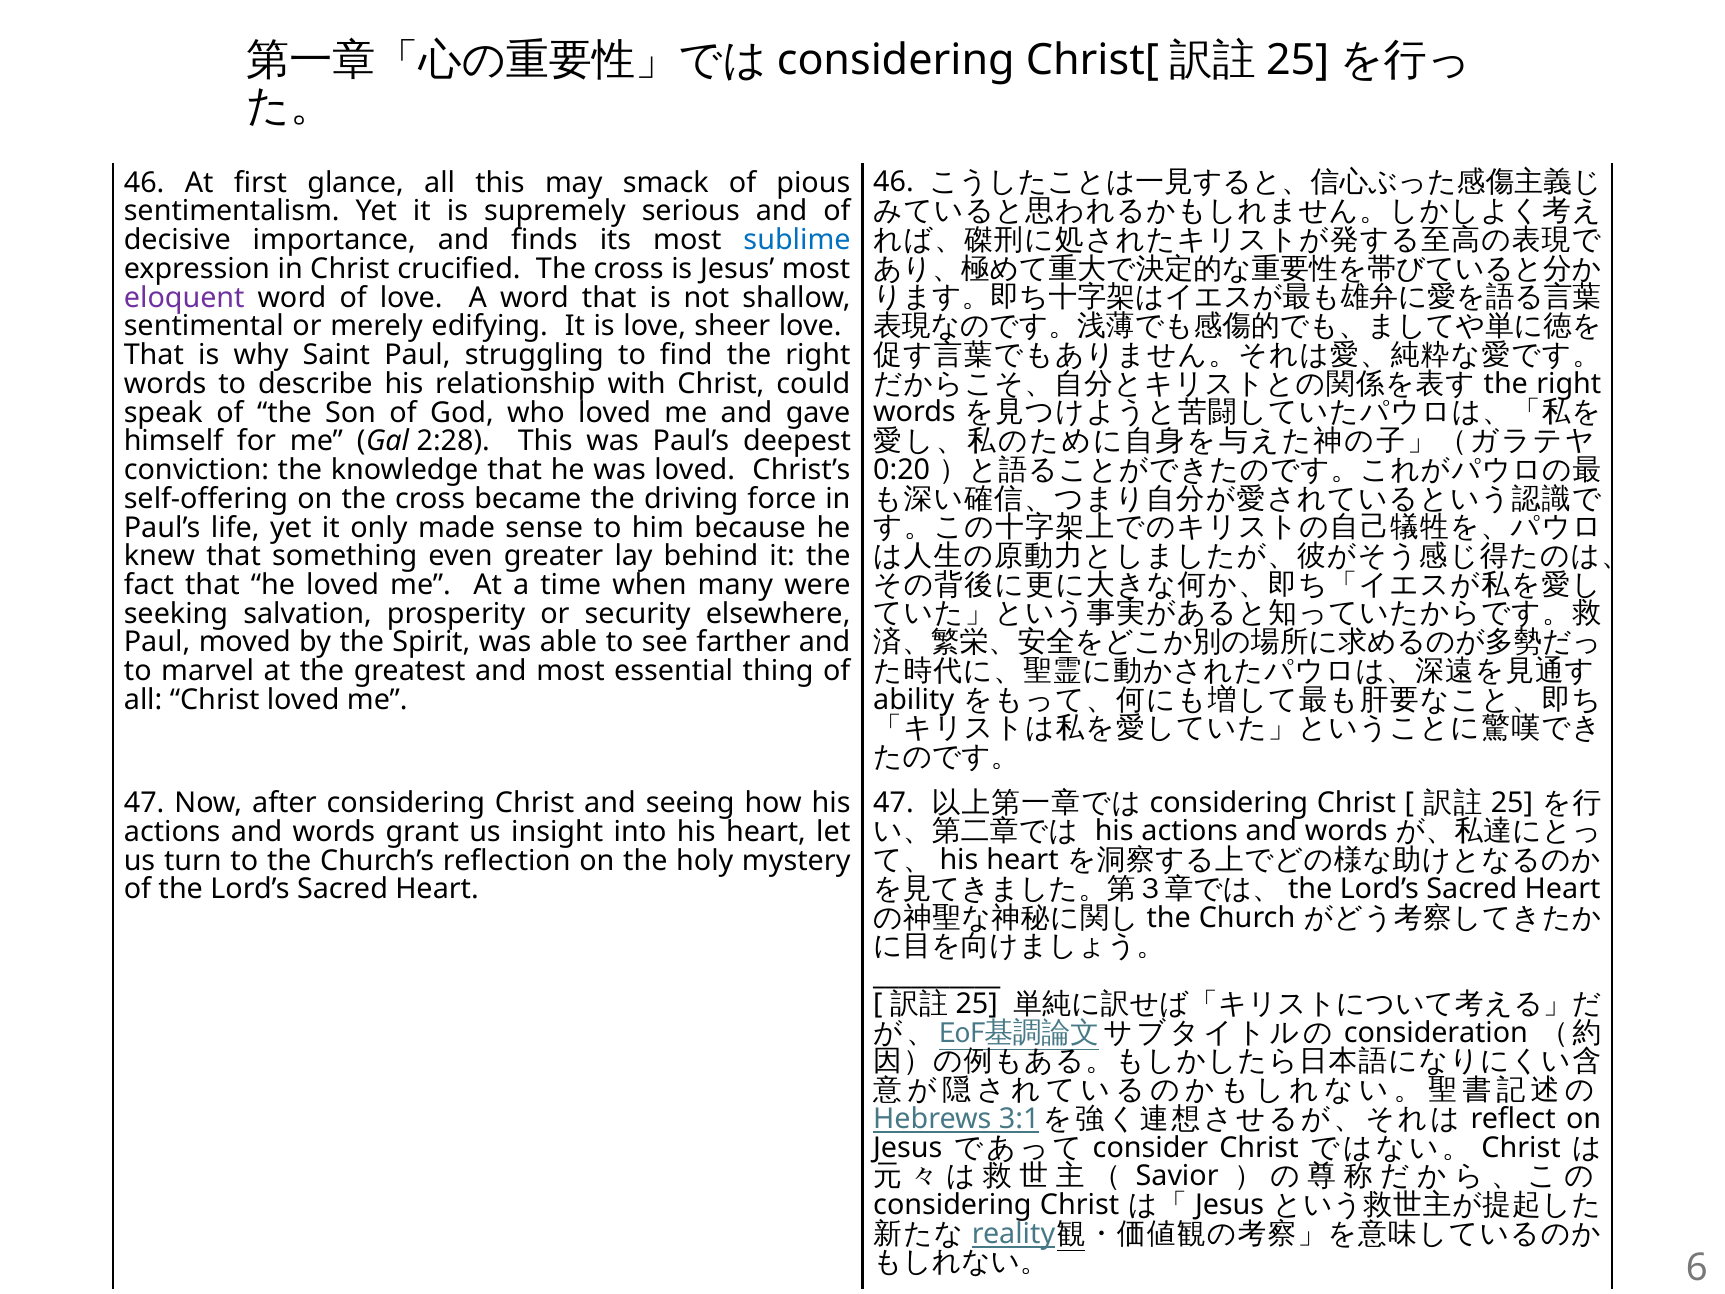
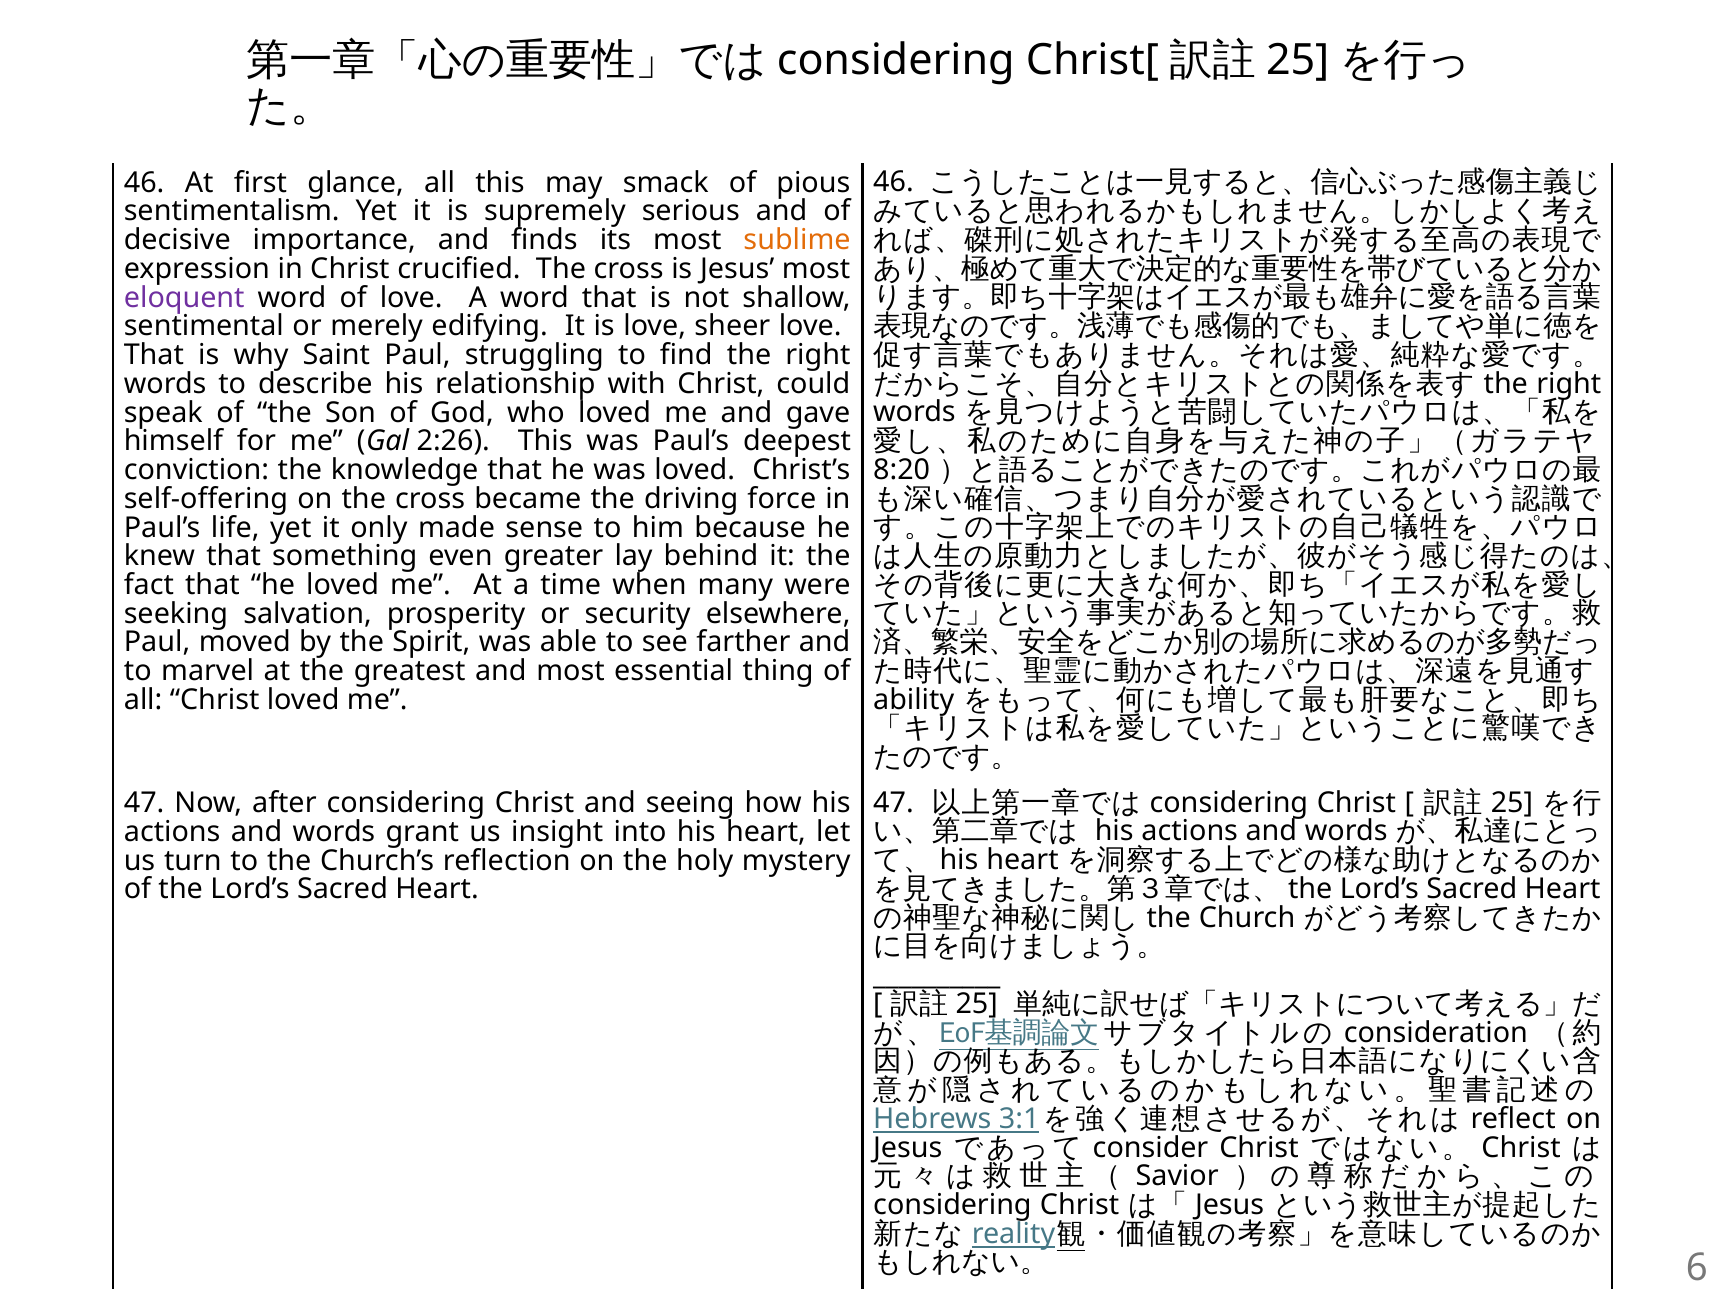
sublime colour: blue -> orange
2:28: 2:28 -> 2:26
0:20: 0:20 -> 8:20
